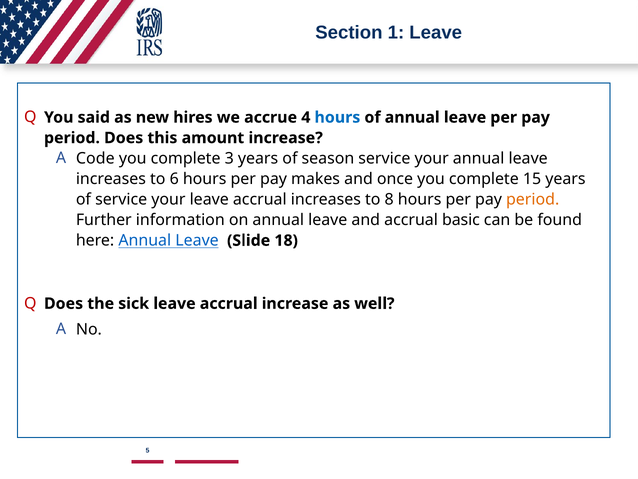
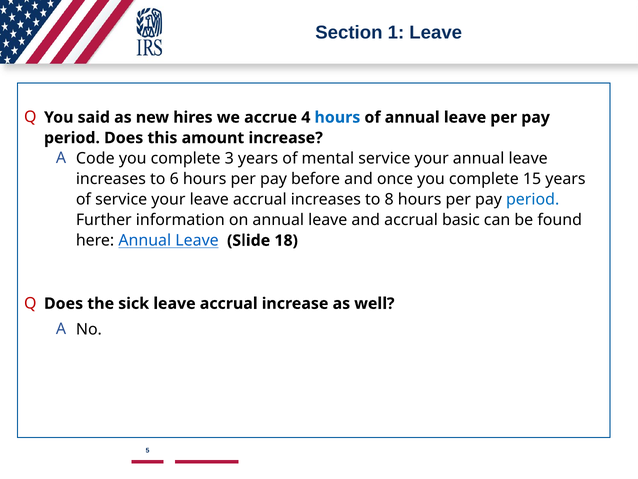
season: season -> mental
makes: makes -> before
period at (533, 199) colour: orange -> blue
